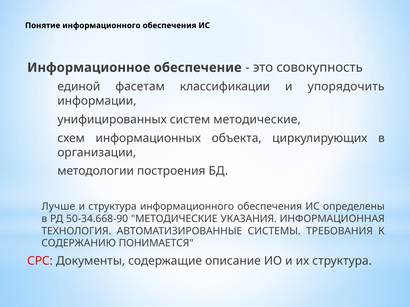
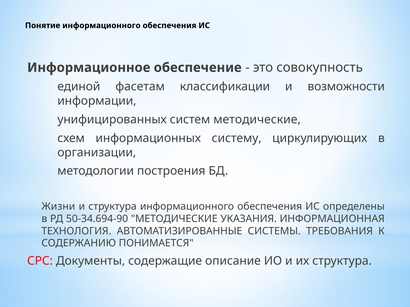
упорядочить: упорядочить -> возможности
объекта: объекта -> систему
Лучше: Лучше -> Жизни
50-34.668-90: 50-34.668-90 -> 50-34.694-90
